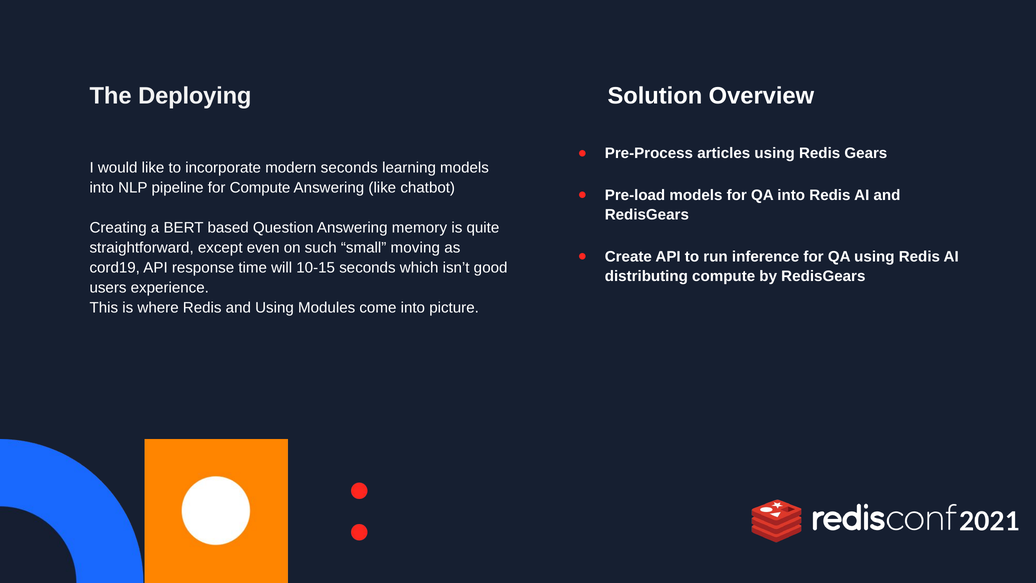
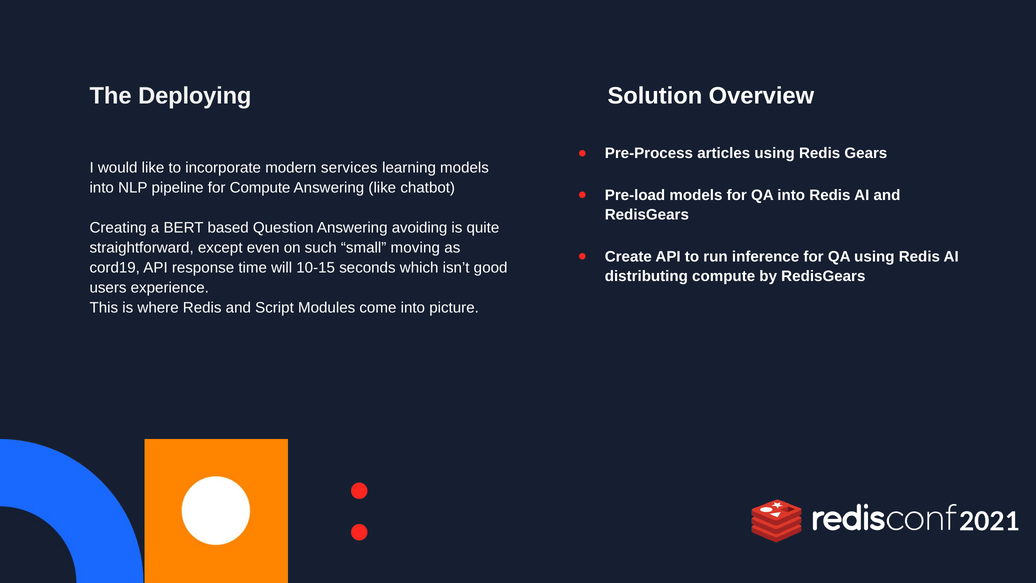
modern seconds: seconds -> services
memory: memory -> avoiding
and Using: Using -> Script
